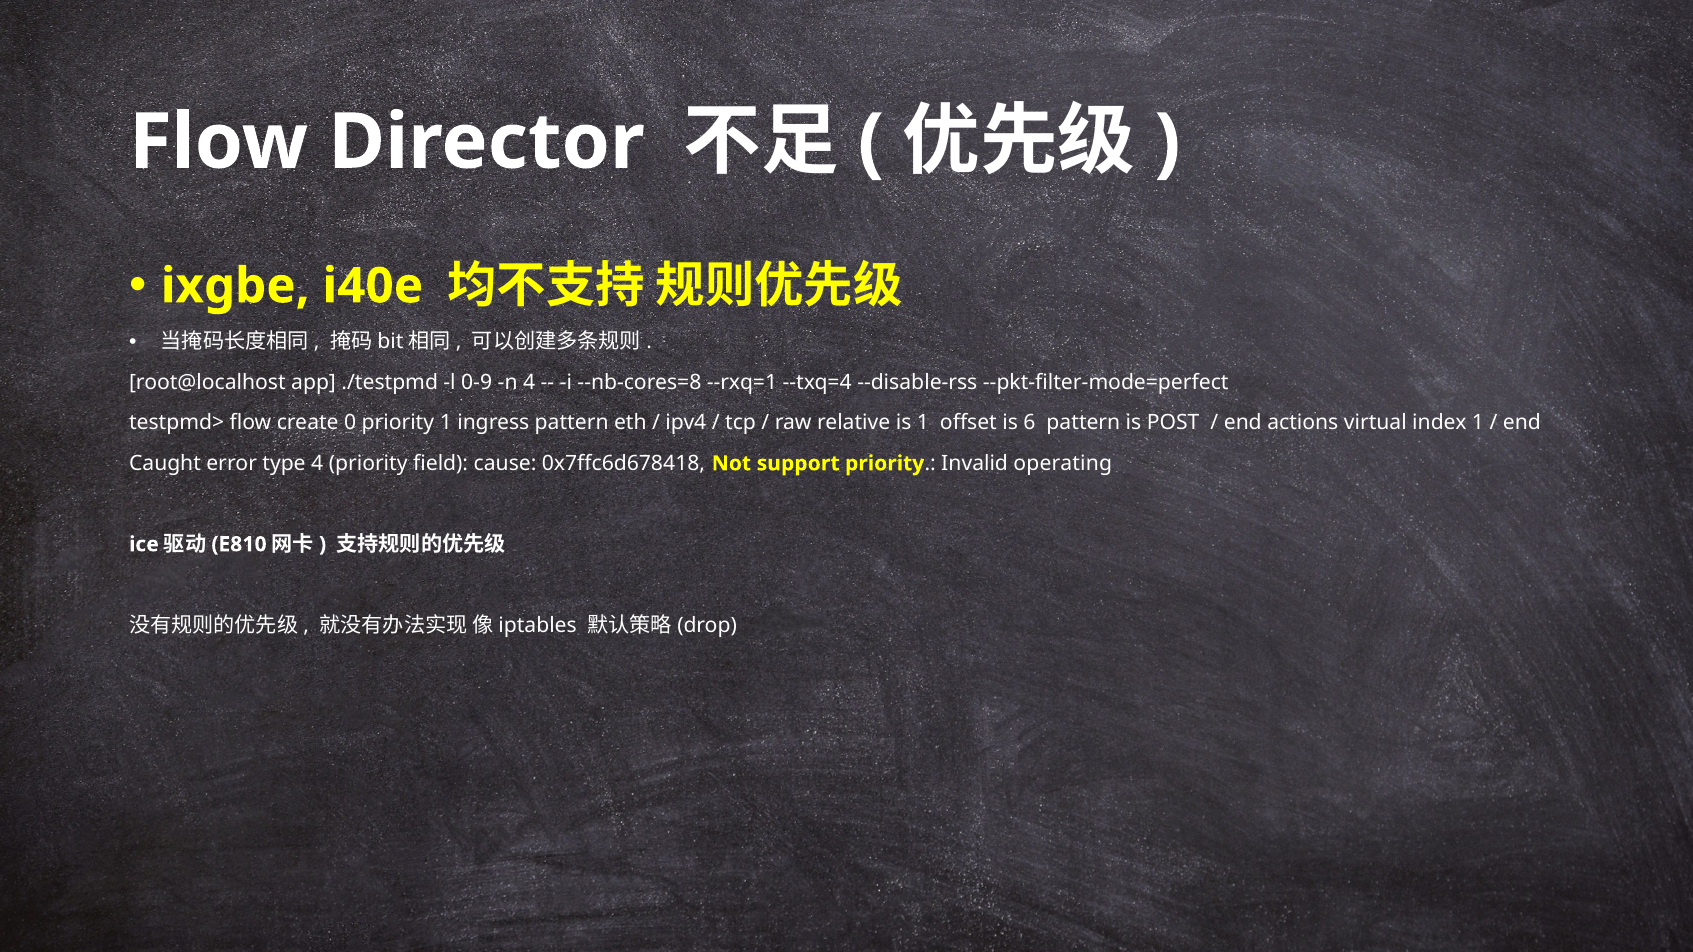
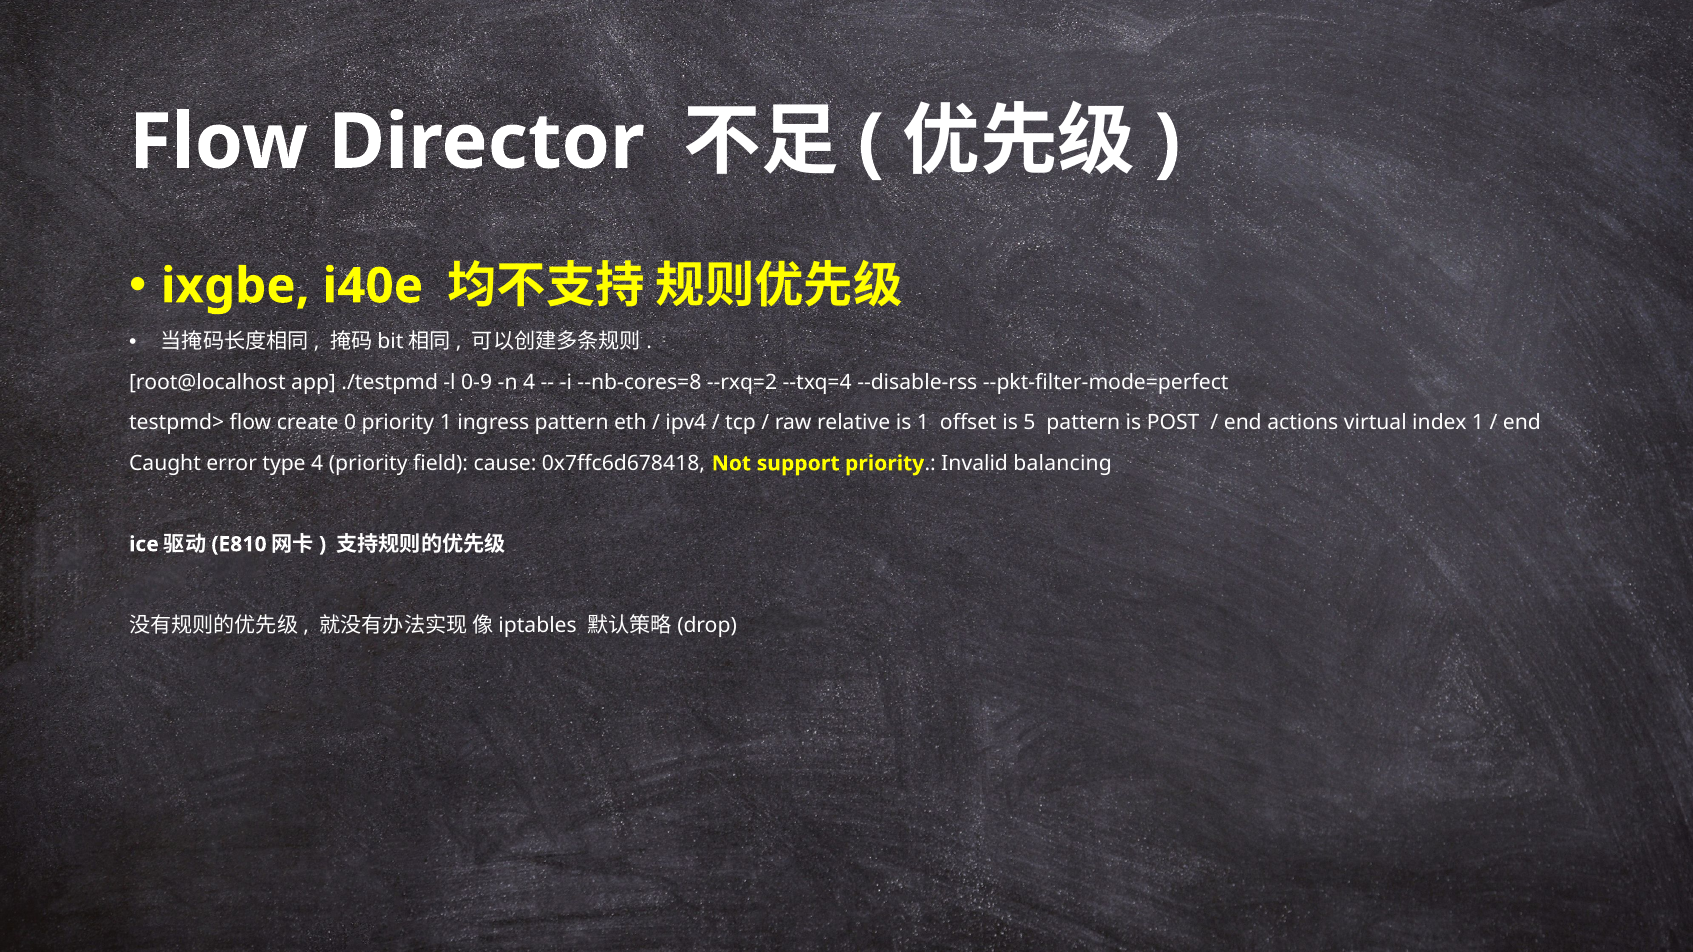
--rxq=1: --rxq=1 -> --rxq=2
6: 6 -> 5
operating: operating -> balancing
